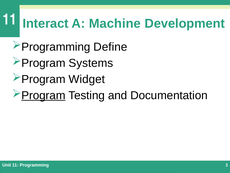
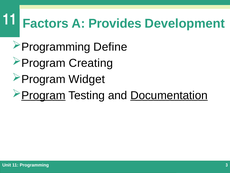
Interact: Interact -> Factors
Machine: Machine -> Provides
Systems: Systems -> Creating
Documentation underline: none -> present
